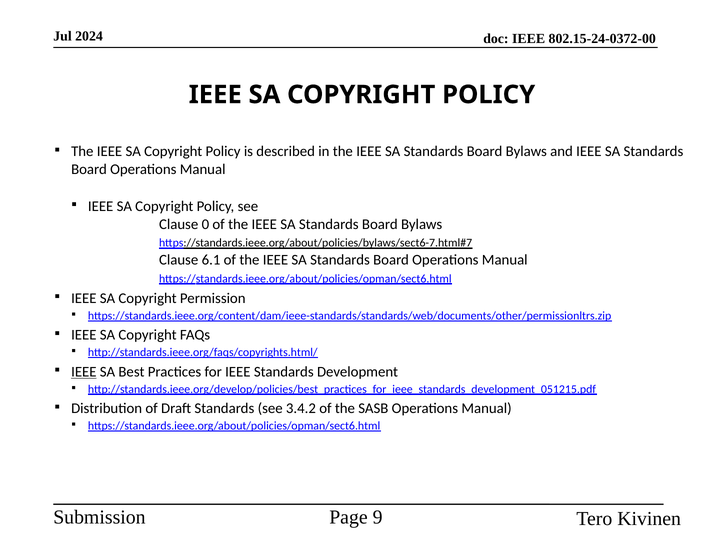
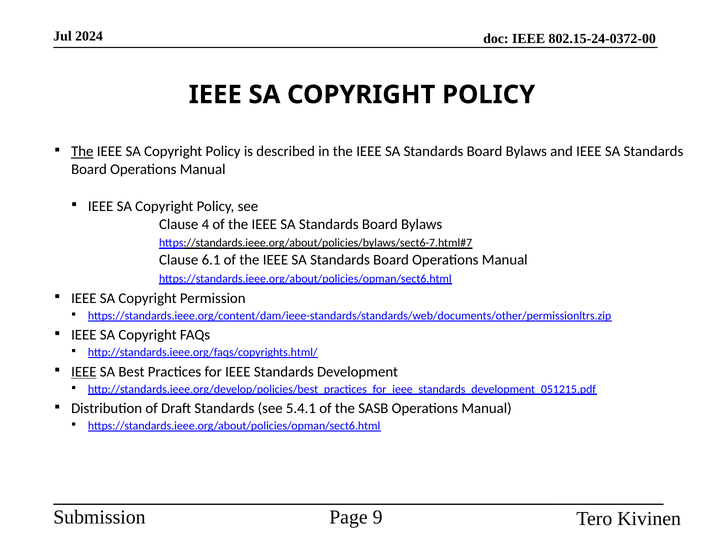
The at (82, 151) underline: none -> present
0: 0 -> 4
3.4.2: 3.4.2 -> 5.4.1
